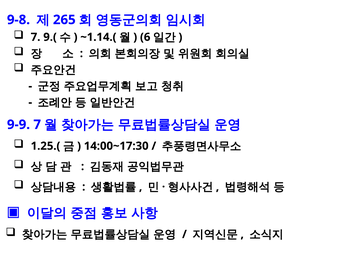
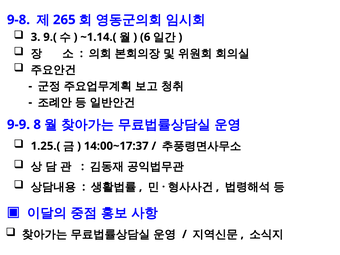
7 at (36, 37): 7 -> 3
9-9 7: 7 -> 8
14:00~17:30: 14:00~17:30 -> 14:00~17:37
